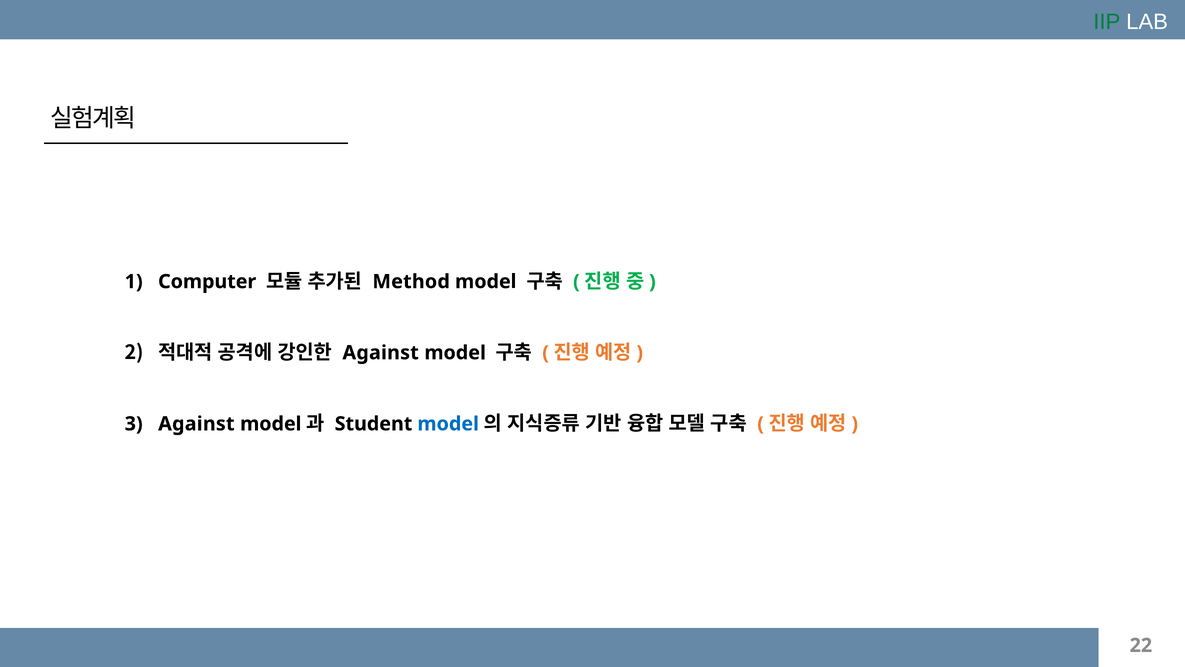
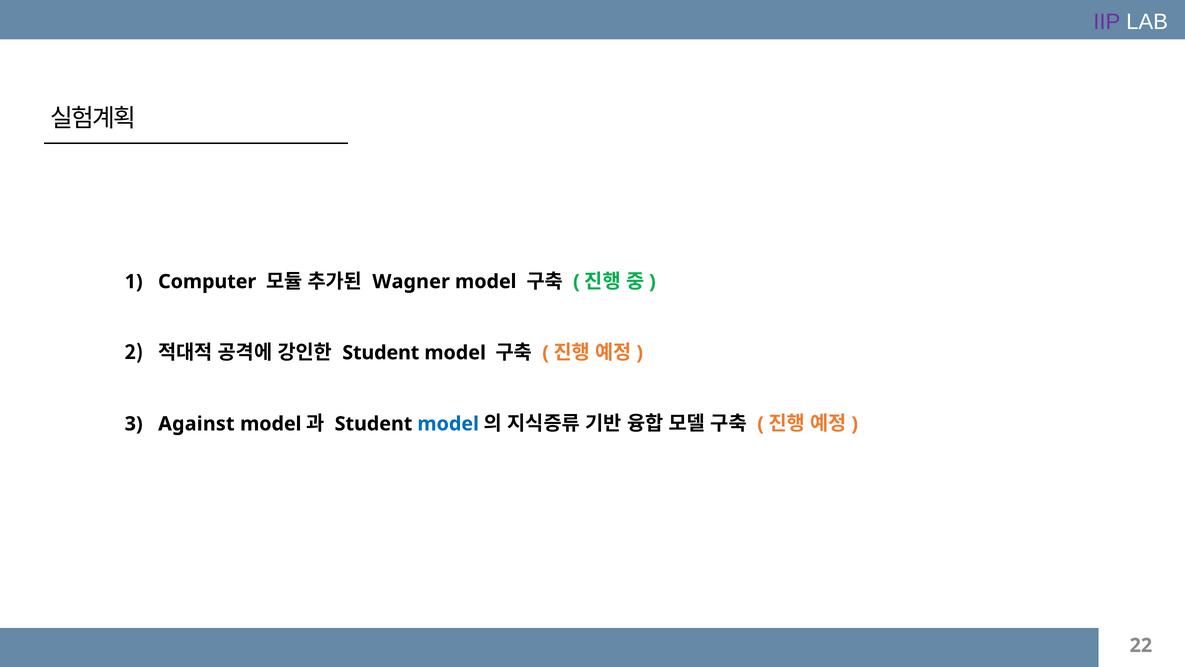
IIP colour: green -> purple
Method: Method -> Wagner
Against at (381, 353): Against -> Student
